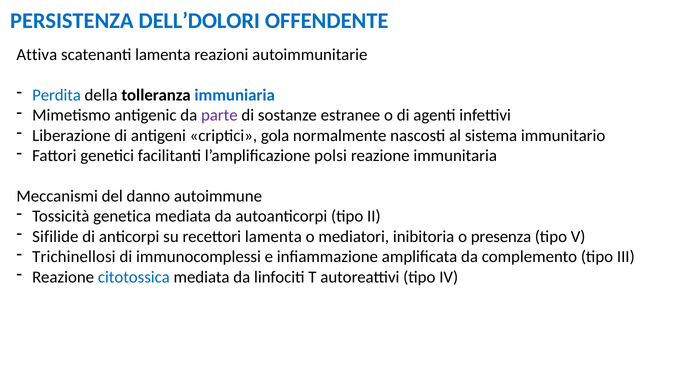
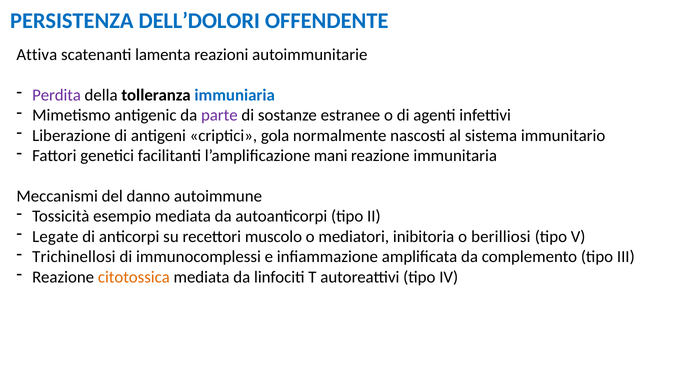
Perdita colour: blue -> purple
polsi: polsi -> mani
genetica: genetica -> esempio
Sifilide: Sifilide -> Legate
recettori lamenta: lamenta -> muscolo
presenza: presenza -> berilliosi
citotossica colour: blue -> orange
